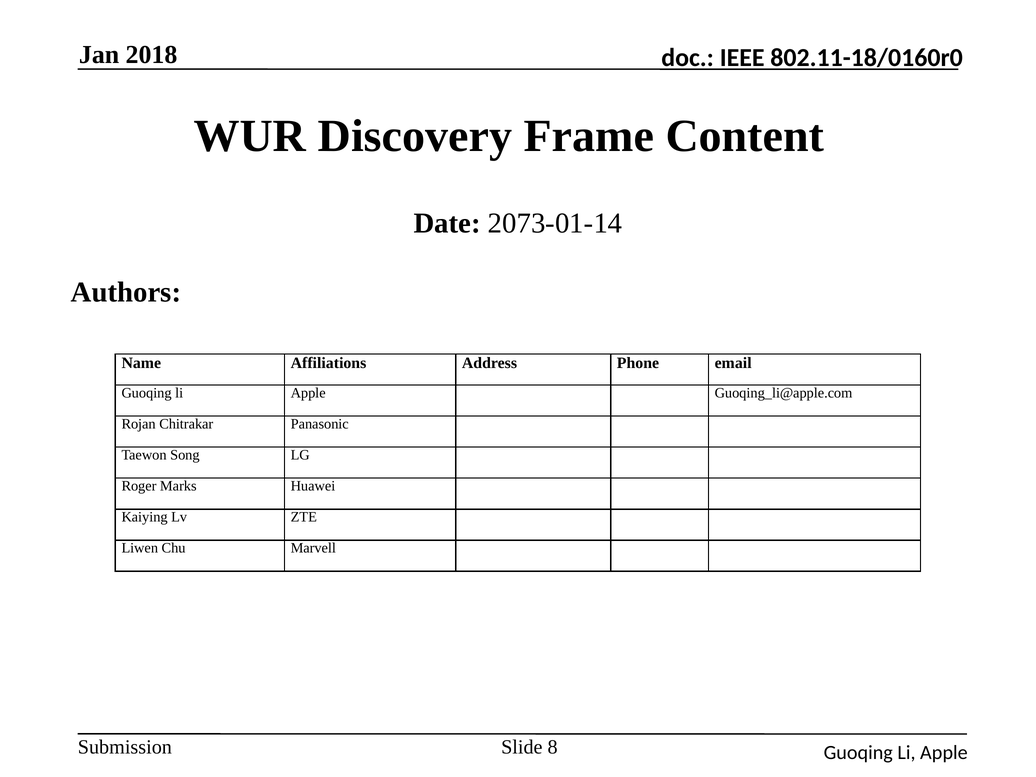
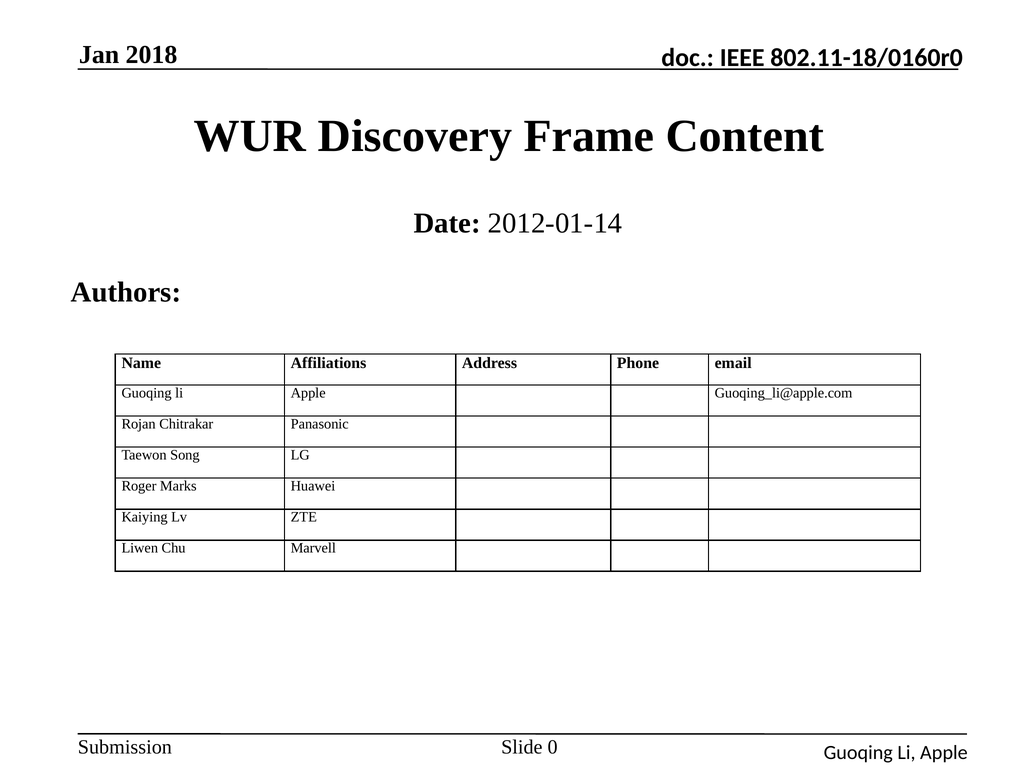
2073-01-14: 2073-01-14 -> 2012-01-14
8: 8 -> 0
